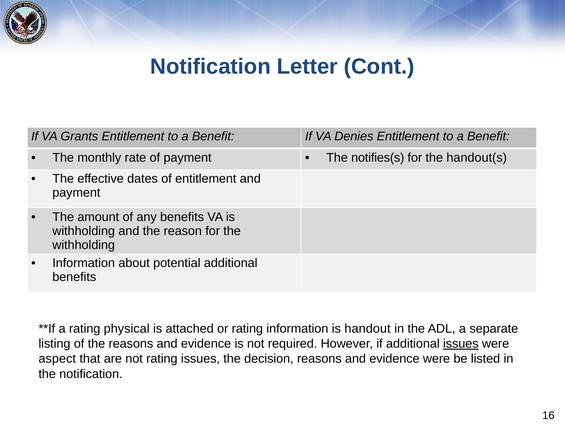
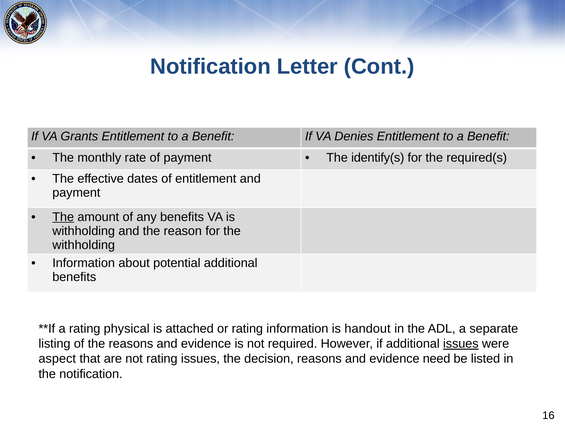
notifies(s: notifies(s -> identify(s
handout(s: handout(s -> required(s
The at (63, 217) underline: none -> present
evidence were: were -> need
